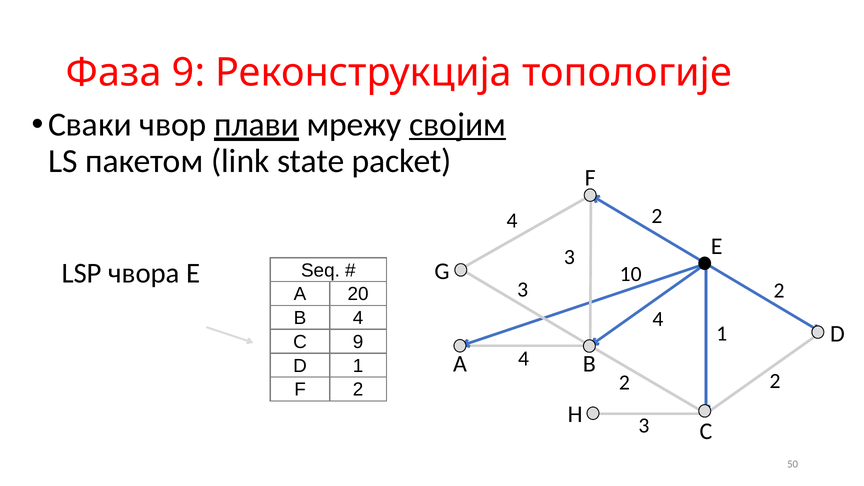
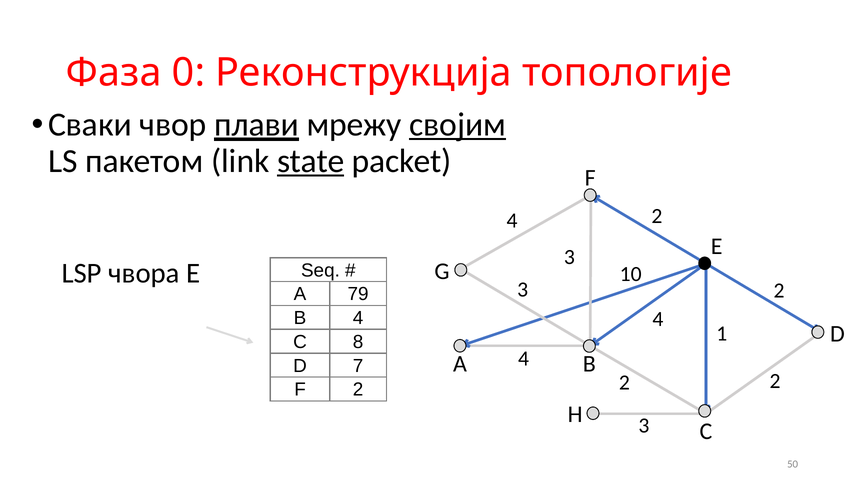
Фаза 9: 9 -> 0
state underline: none -> present
20: 20 -> 79
C 9: 9 -> 8
D 1: 1 -> 7
